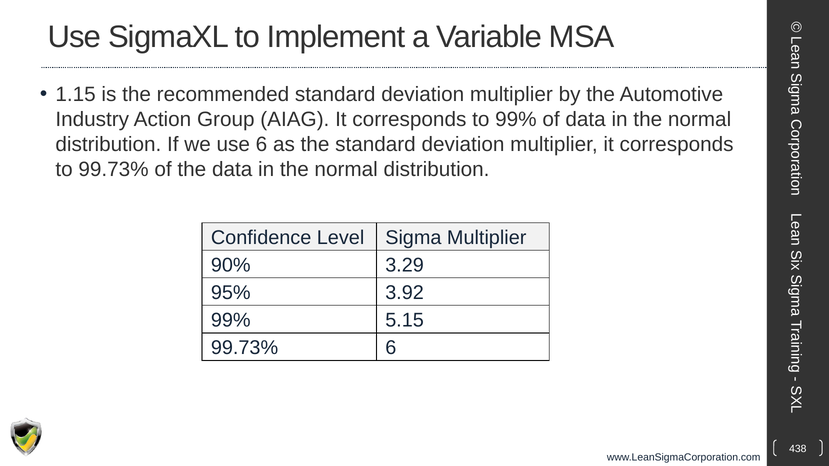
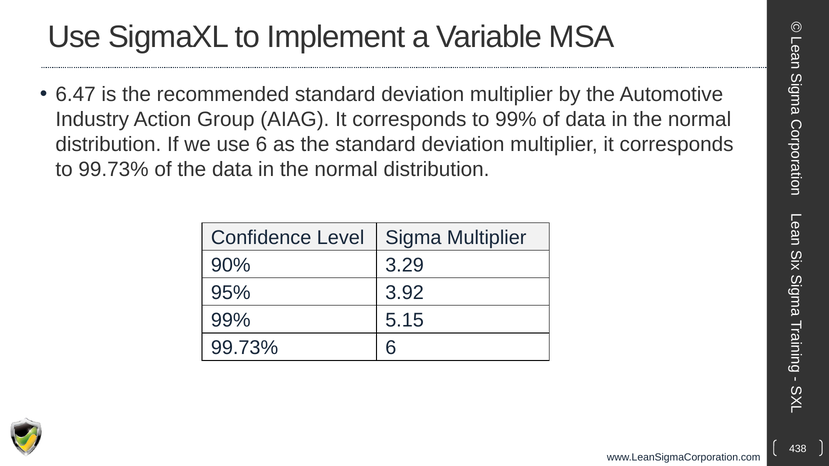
1.15: 1.15 -> 6.47
